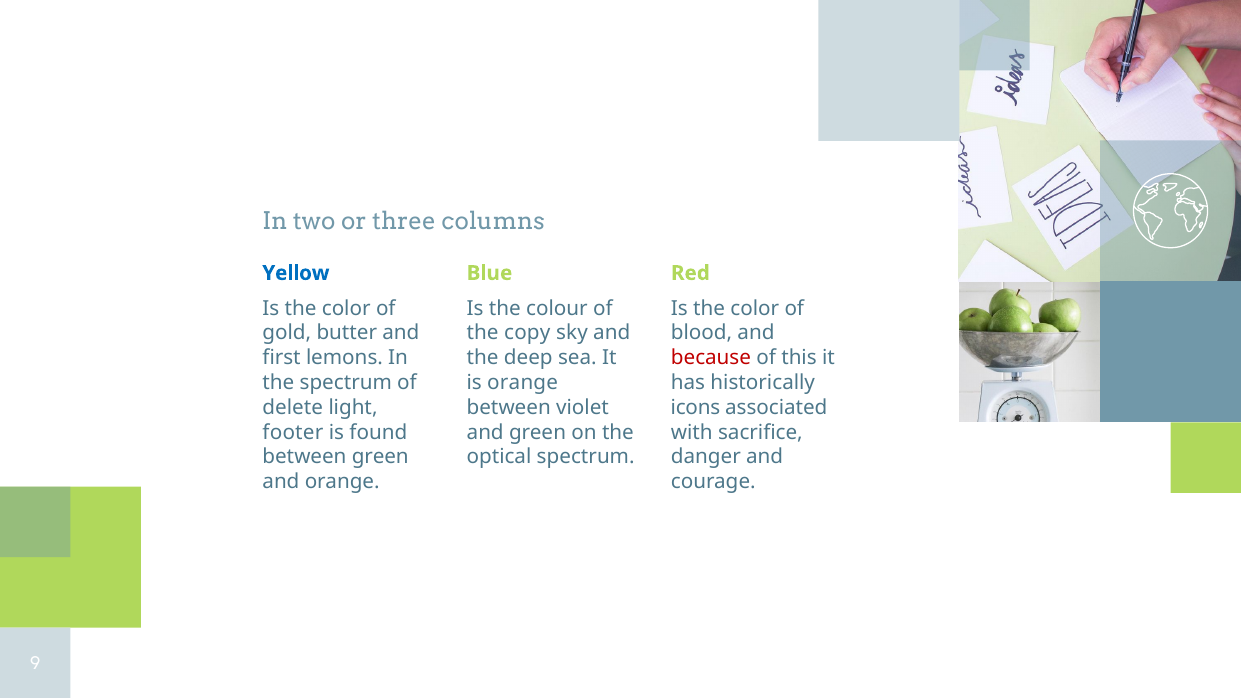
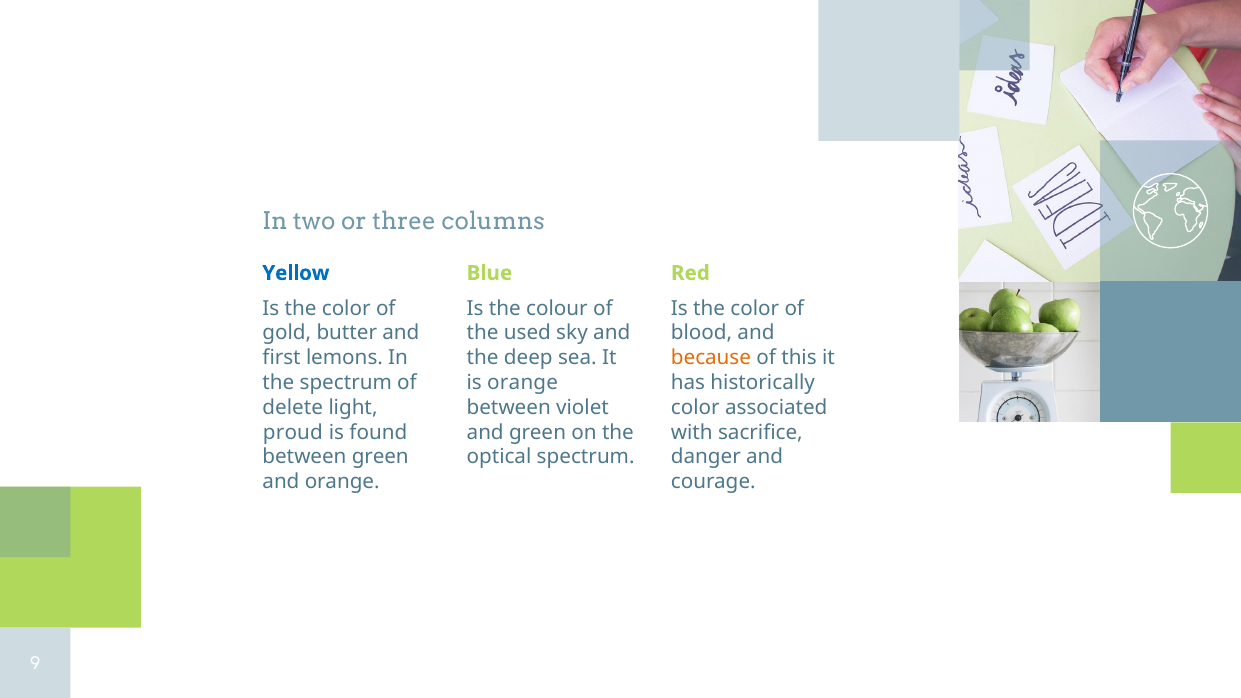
copy: copy -> used
because colour: red -> orange
icons at (695, 408): icons -> color
footer: footer -> proud
